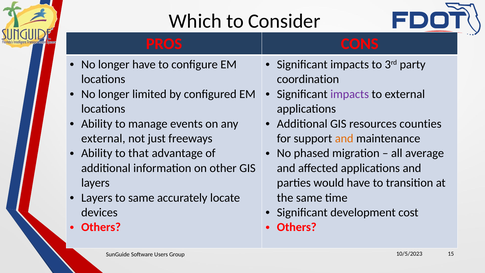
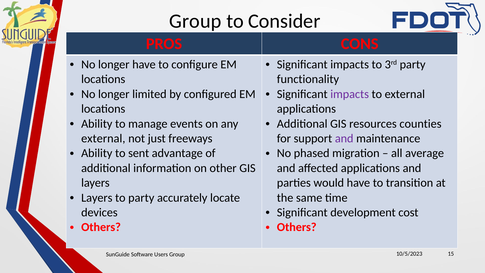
Which at (195, 21): Which -> Group
coordination: coordination -> functionality
and at (344, 138) colour: orange -> purple
that: that -> sent
to same: same -> party
